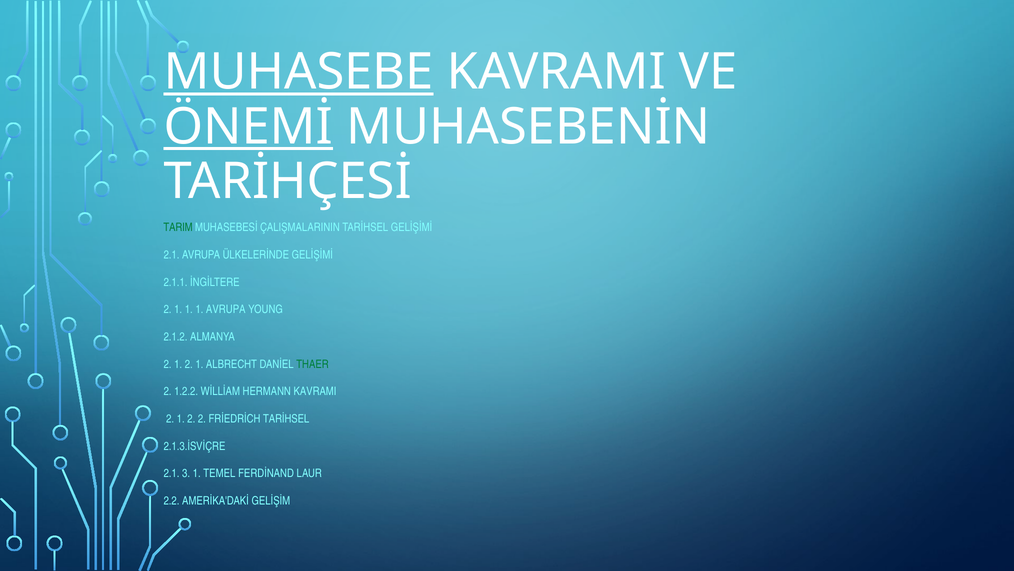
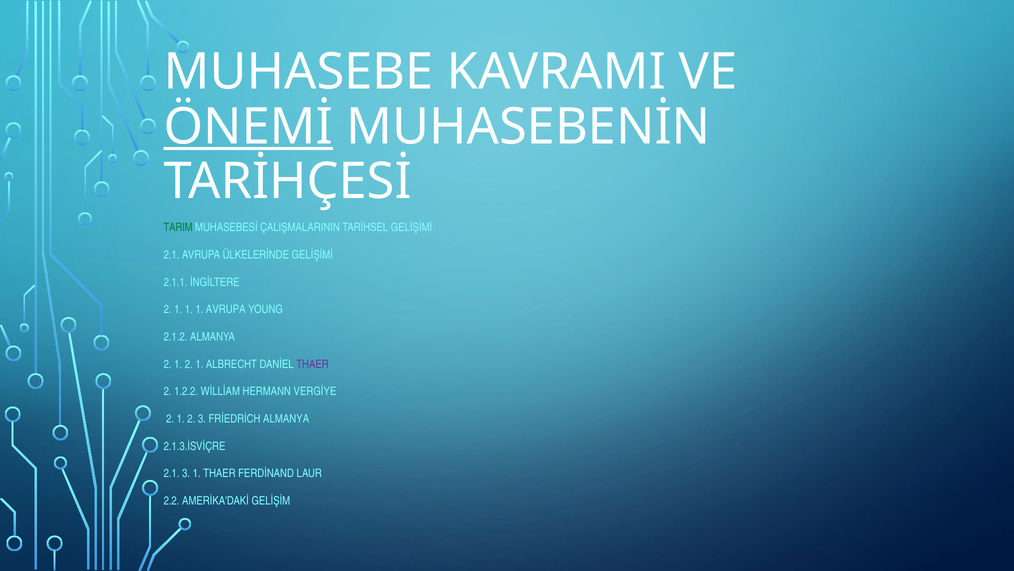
MUHASEBE underline: present -> none
THAER at (312, 364) colour: green -> purple
HERMANN KAVRAMI: KAVRAMI -> VERGİYE
2 2: 2 -> 3
TARİHSEL at (286, 418): TARİHSEL -> ALMANYA
1 TEMEL: TEMEL -> THAER
